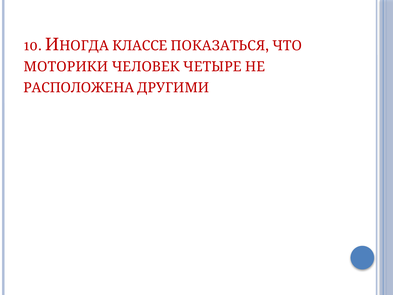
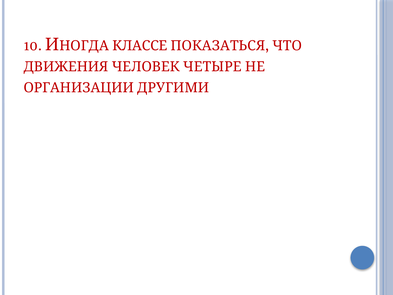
МОТОРИКИ: МОТОРИКИ -> ДВИЖЕНИЯ
РАСПОЛОЖЕНА: РАСПОЛОЖЕНА -> ОРГАНИЗАЦИИ
